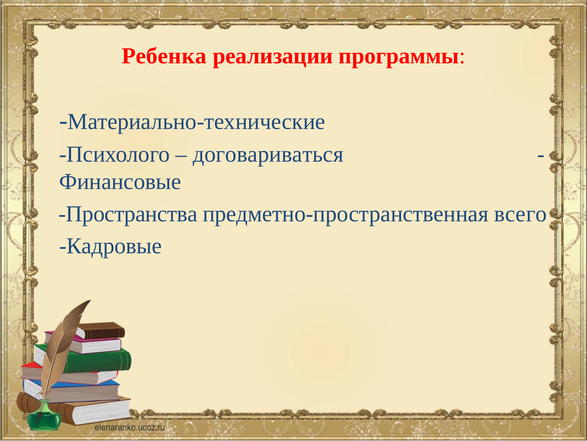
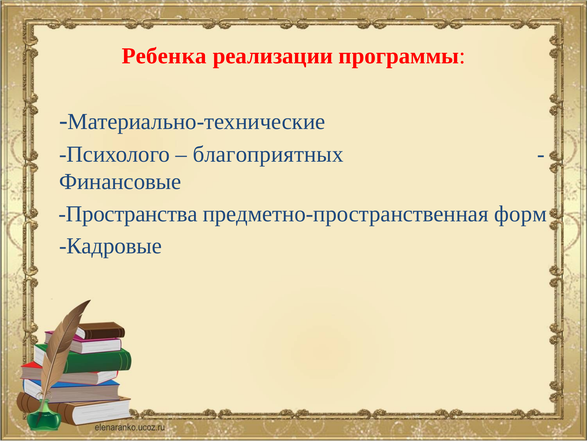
договариваться: договариваться -> благоприятных
всего: всего -> форм
